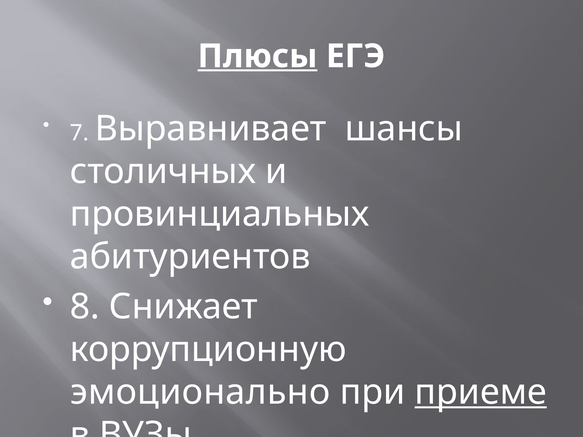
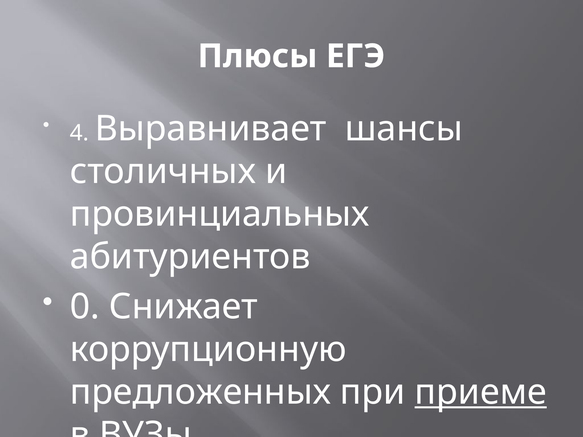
Плюсы underline: present -> none
7: 7 -> 4
8: 8 -> 0
эмоционально: эмоционально -> предложенных
